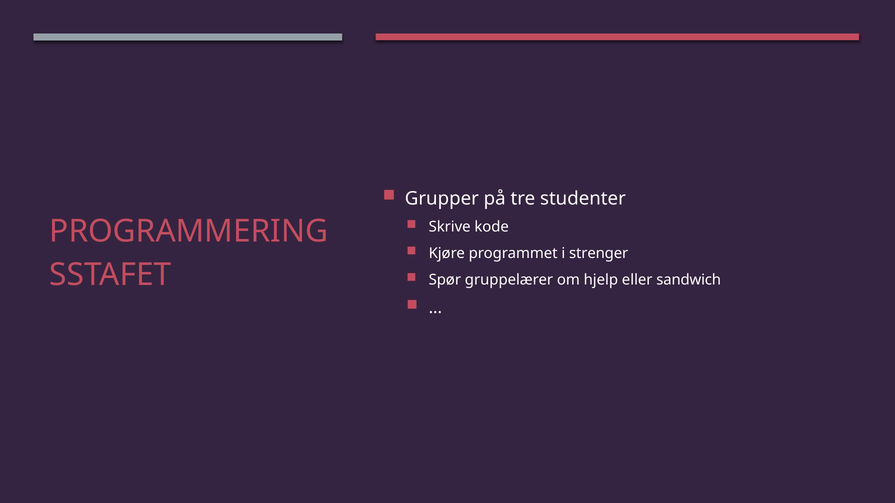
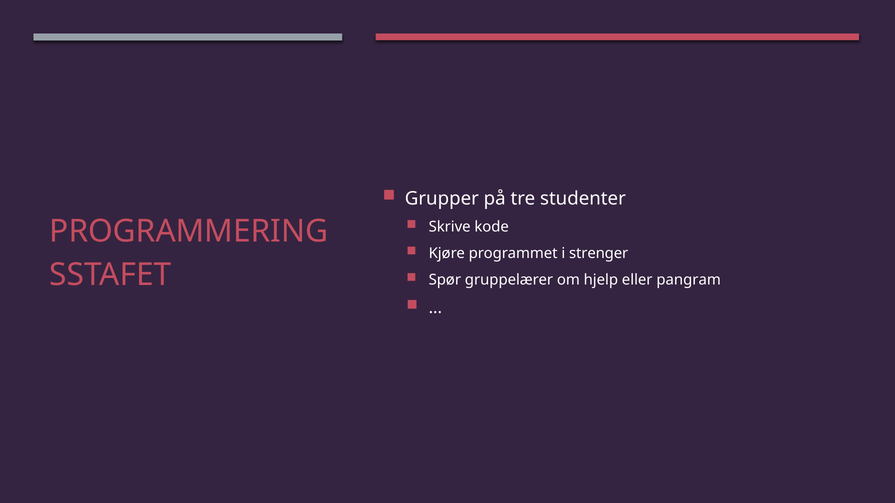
sandwich: sandwich -> pangram
